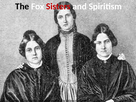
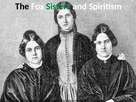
Sisters colour: red -> green
